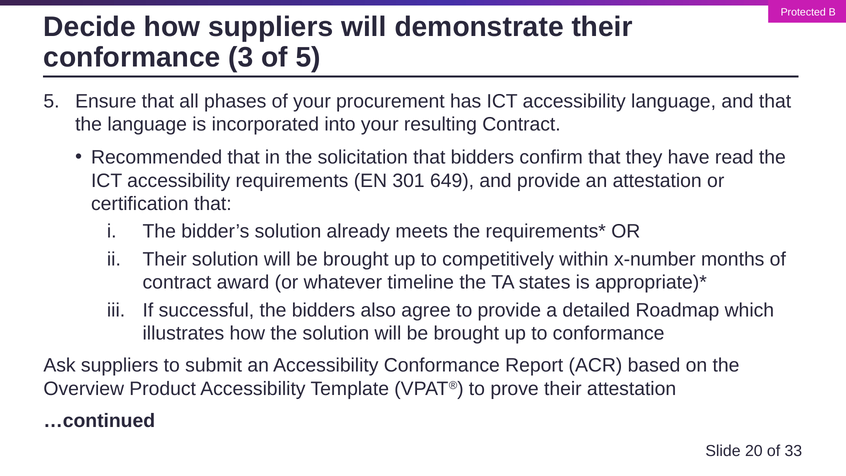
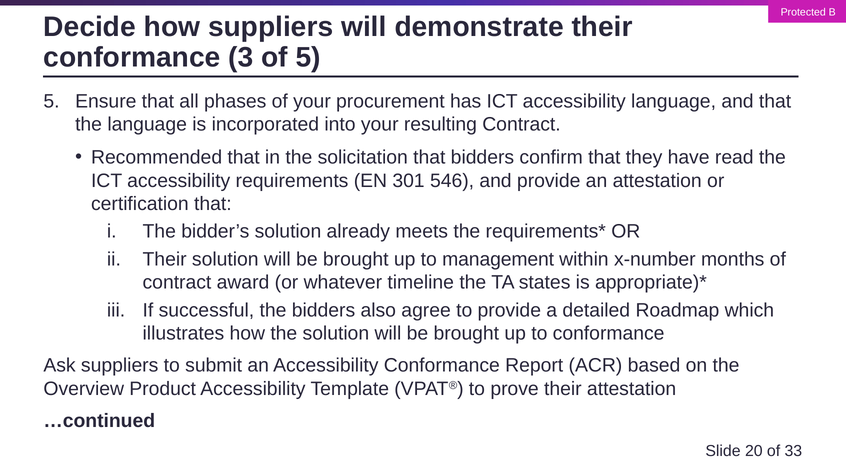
649: 649 -> 546
competitively: competitively -> management
